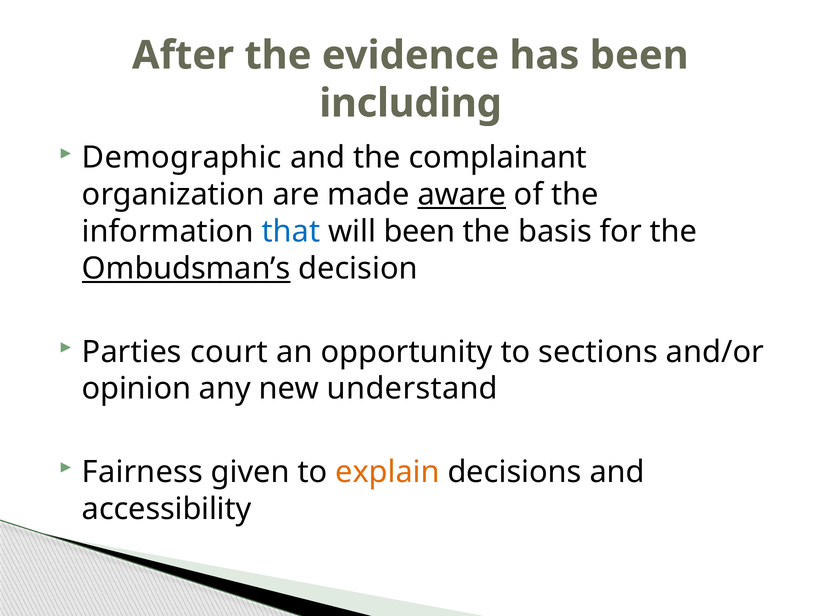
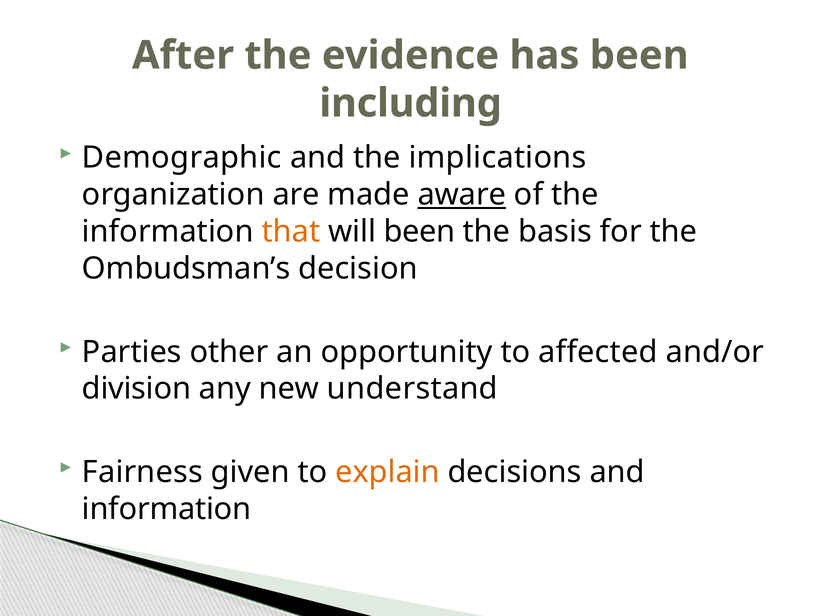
complainant: complainant -> implications
that colour: blue -> orange
Ombudsman’s underline: present -> none
court: court -> other
sections: sections -> affected
opinion: opinion -> division
accessibility at (167, 509): accessibility -> information
